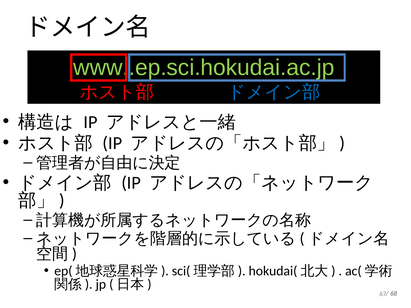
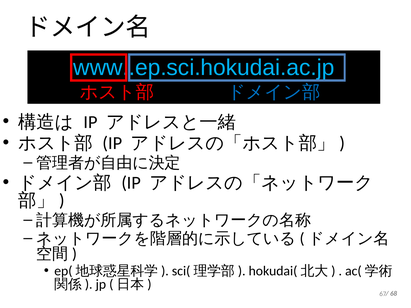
www..ep.sci.hokudai.ac.jp colour: light green -> light blue
